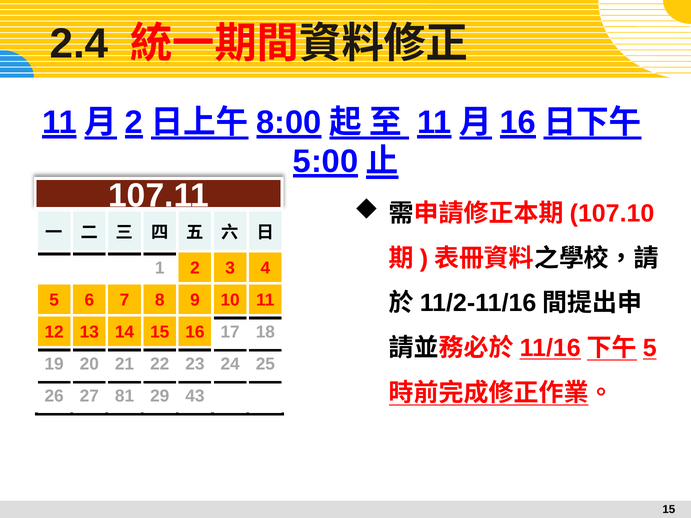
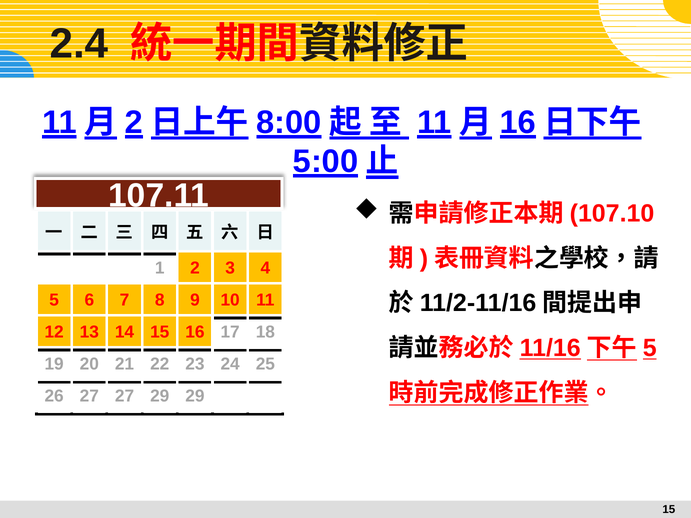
27 81: 81 -> 27
29 43: 43 -> 29
